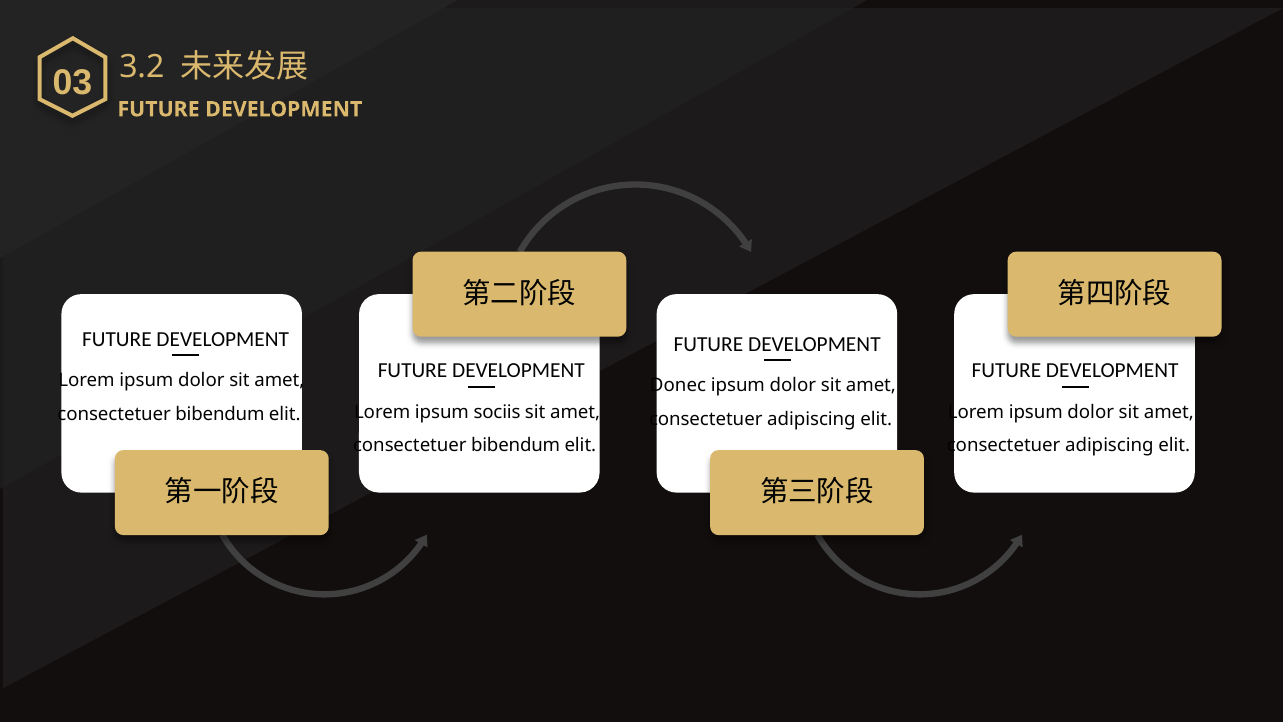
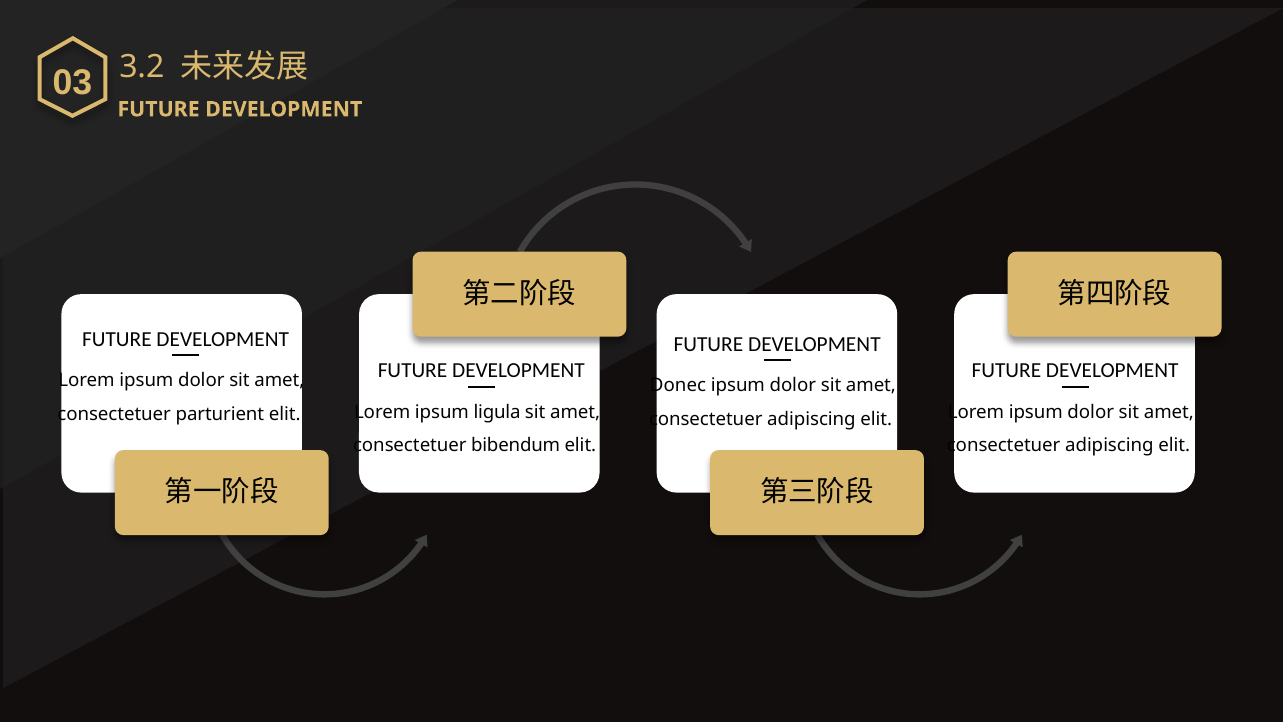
sociis: sociis -> ligula
bibendum at (220, 414): bibendum -> parturient
